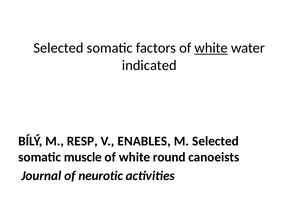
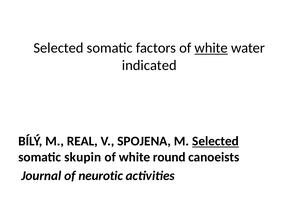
RESP: RESP -> REAL
ENABLES: ENABLES -> SPOJENA
Selected at (216, 141) underline: none -> present
muscle: muscle -> skupin
